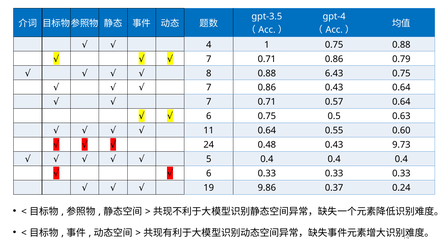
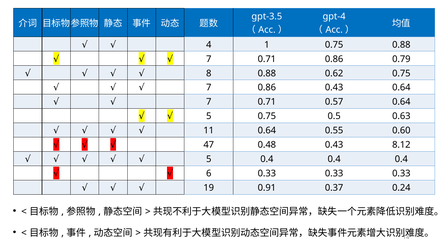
6.43: 6.43 -> 0.62
6 at (209, 116): 6 -> 5
24: 24 -> 47
9.73: 9.73 -> 8.12
9.86: 9.86 -> 0.91
